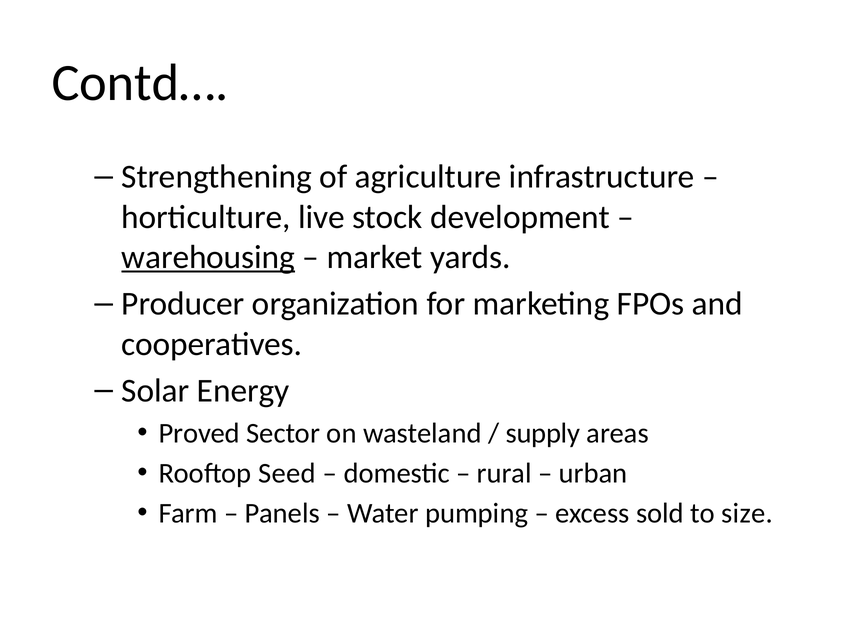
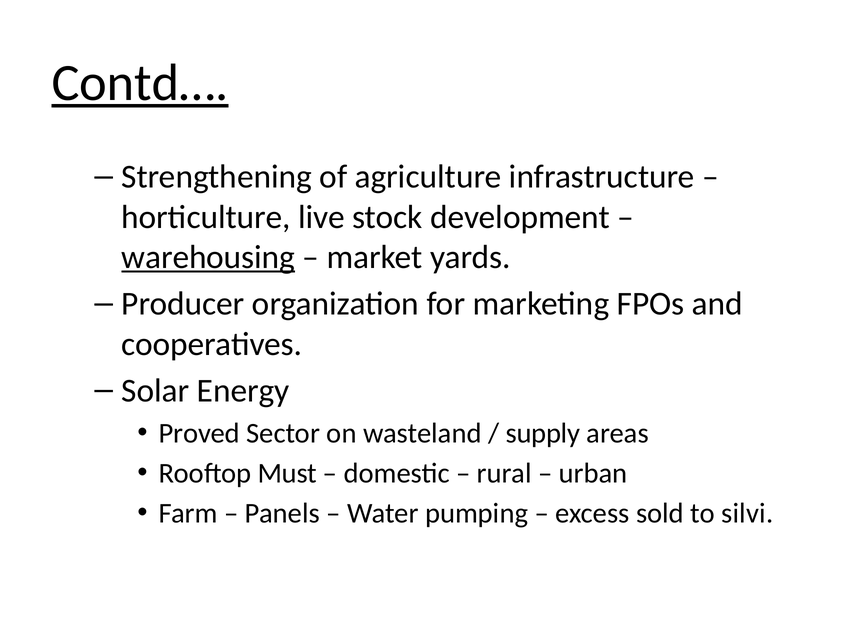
Contd… underline: none -> present
Seed: Seed -> Must
size: size -> silvi
